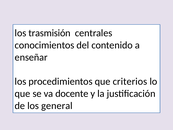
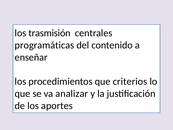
conocimientos: conocimientos -> programáticas
docente: docente -> analizar
general: general -> aportes
